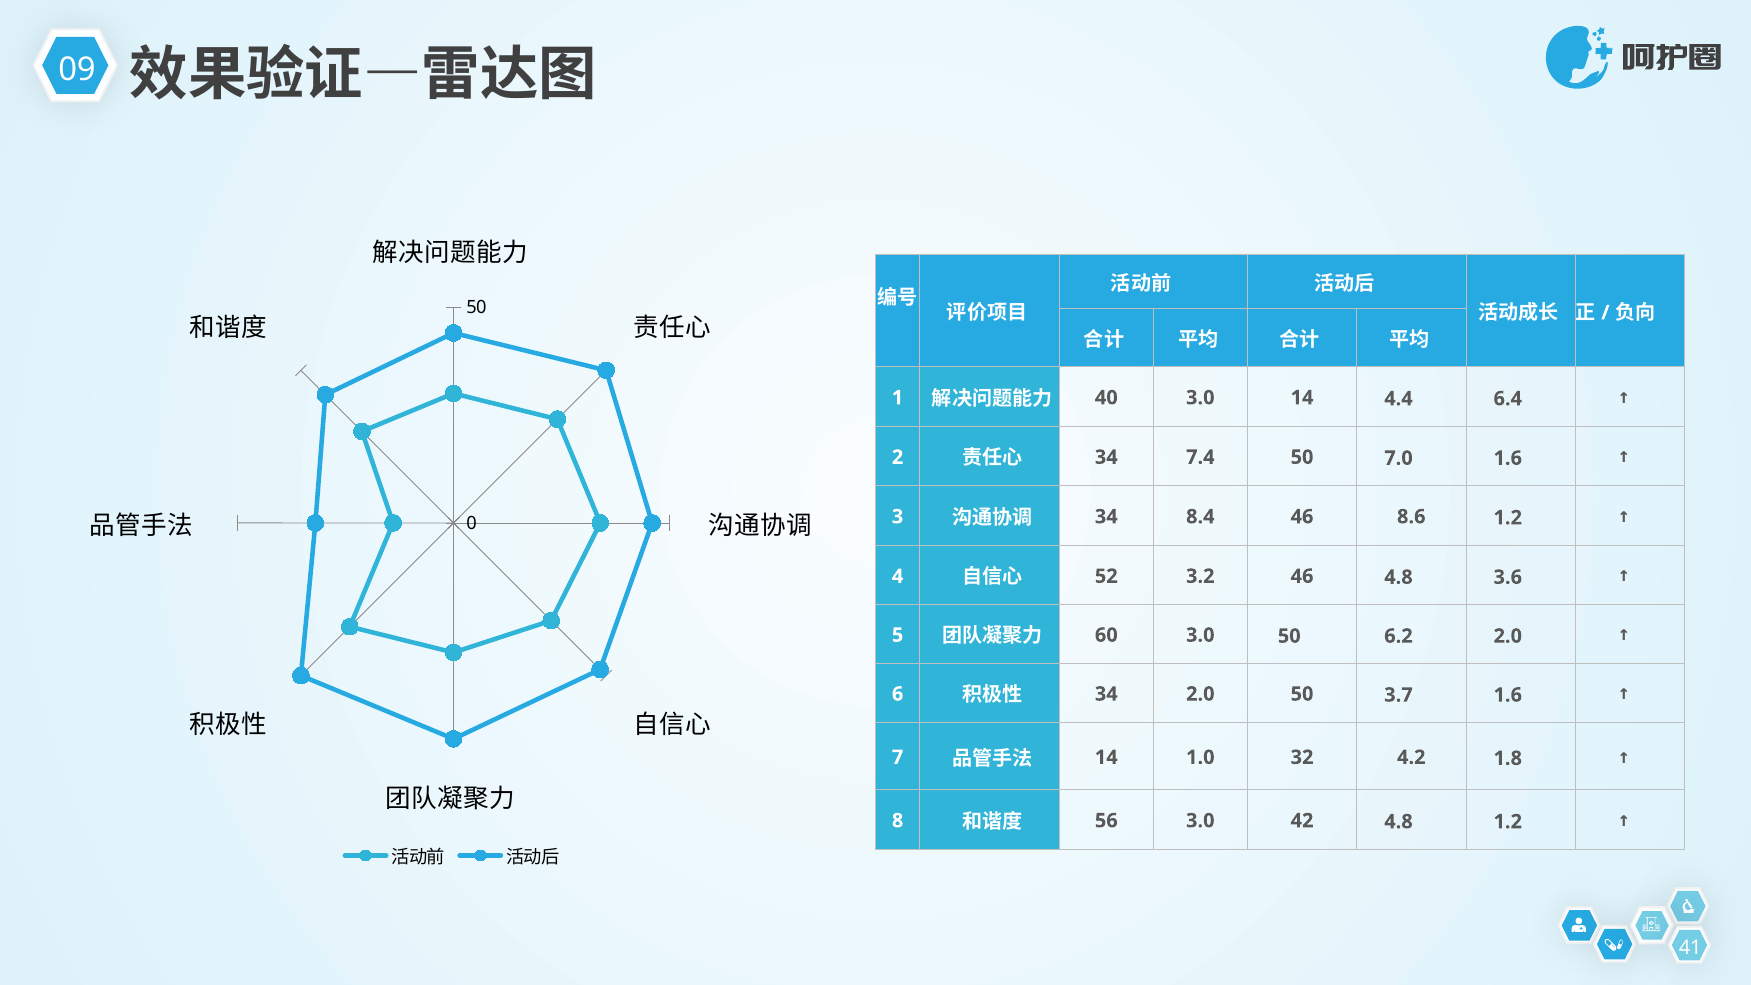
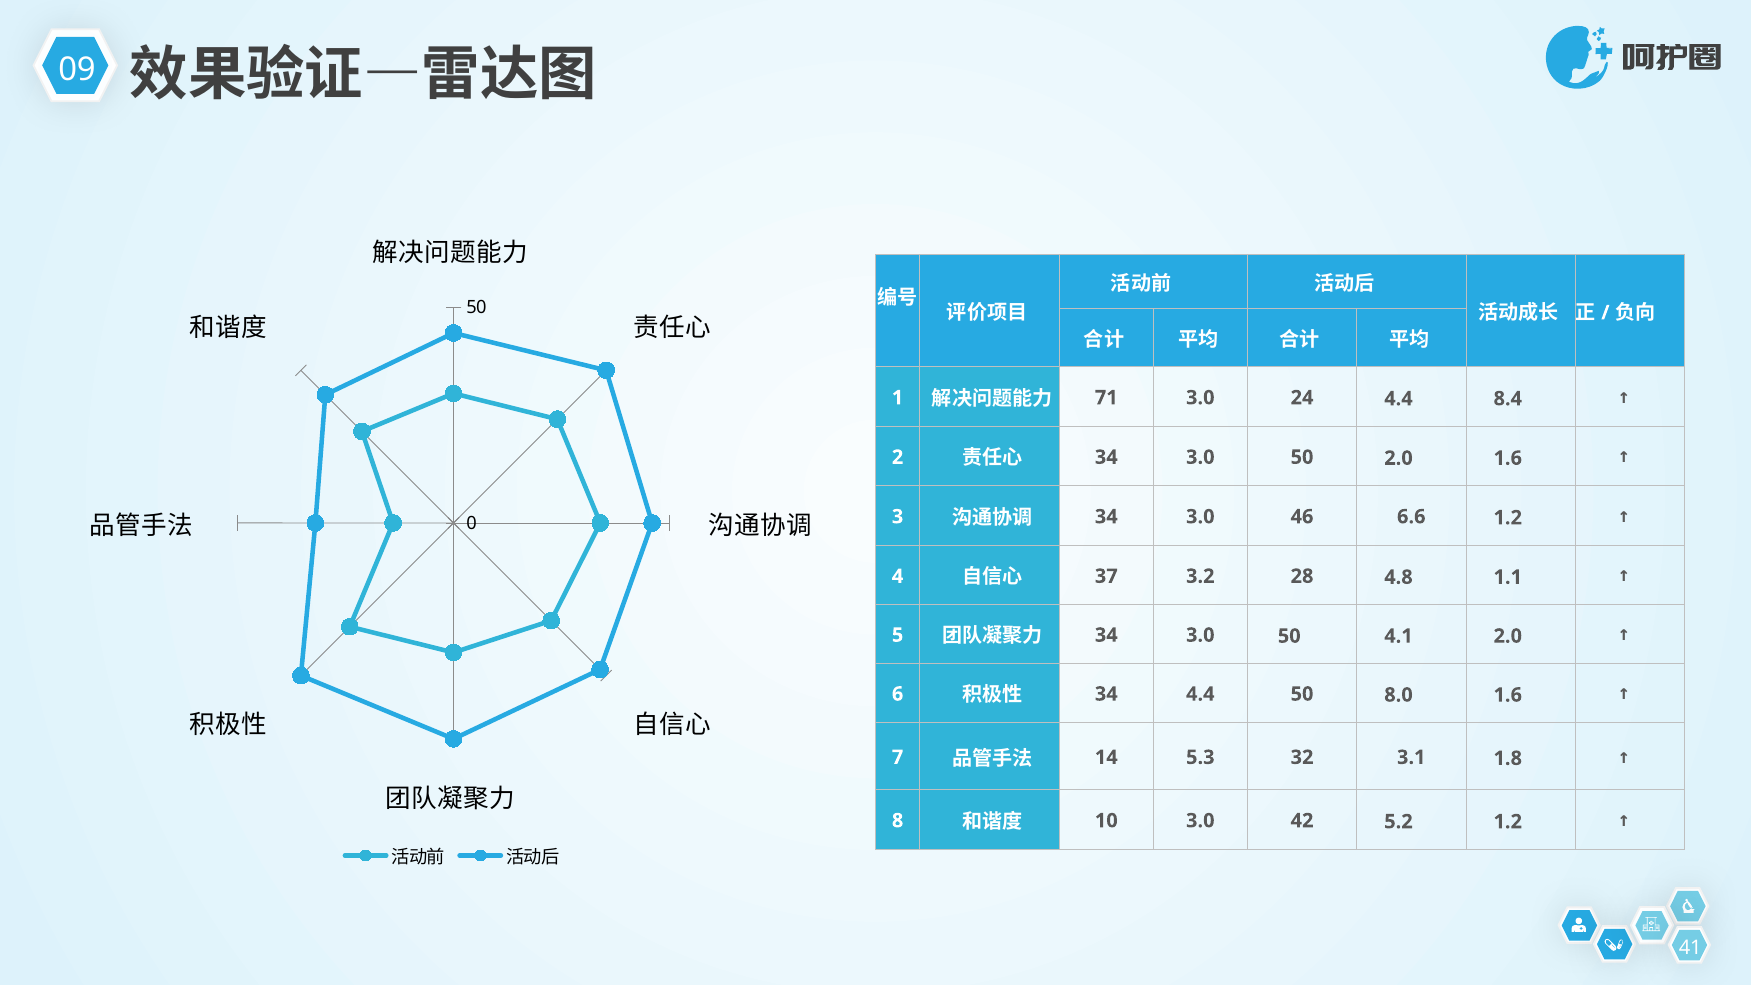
40: 40 -> 71
3.0 14: 14 -> 24
6.4: 6.4 -> 8.4
7.4 at (1200, 457): 7.4 -> 3.0
50 7.0: 7.0 -> 2.0
8.4 at (1200, 517): 8.4 -> 3.0
8.6: 8.6 -> 6.6
52: 52 -> 37
3.2 46: 46 -> 28
3.6: 3.6 -> 1.1
60 at (1106, 635): 60 -> 34
6.2: 6.2 -> 4.1
34 2.0: 2.0 -> 4.4
3.7: 3.7 -> 8.0
1.0: 1.0 -> 5.3
4.2: 4.2 -> 3.1
56: 56 -> 10
42 4.8: 4.8 -> 5.2
